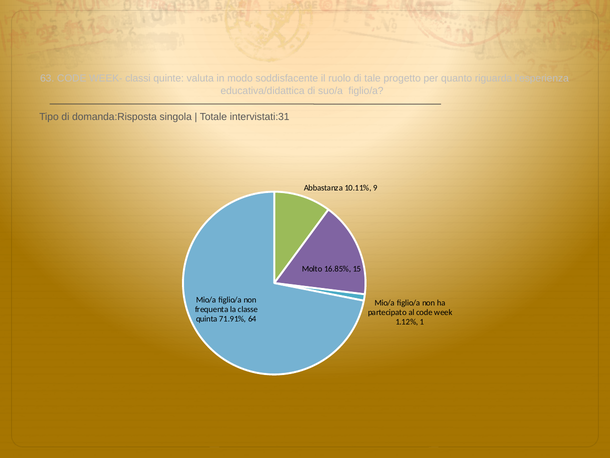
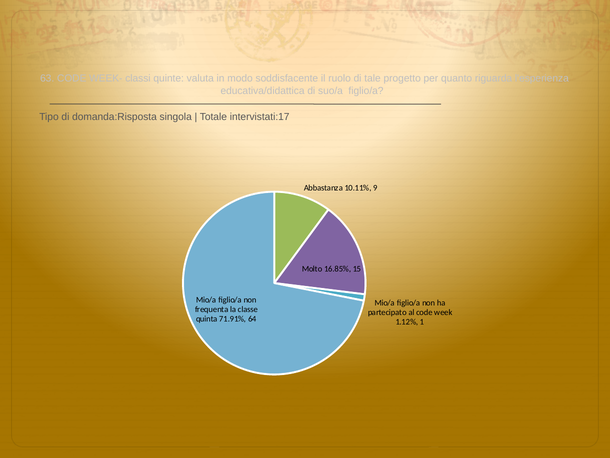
intervistati:31: intervistati:31 -> intervistati:17
